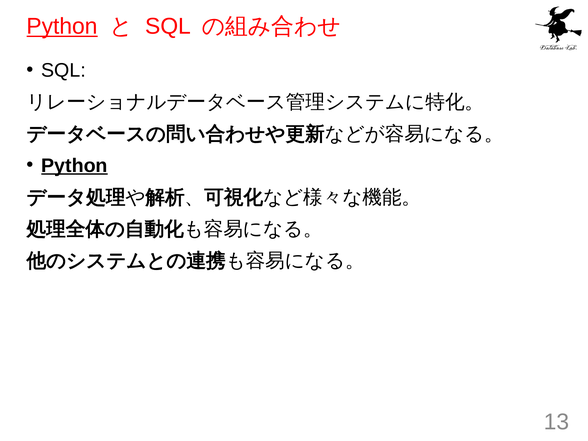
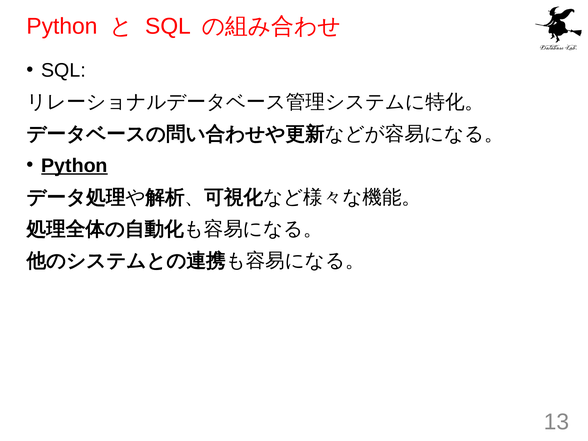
Python at (62, 26) underline: present -> none
